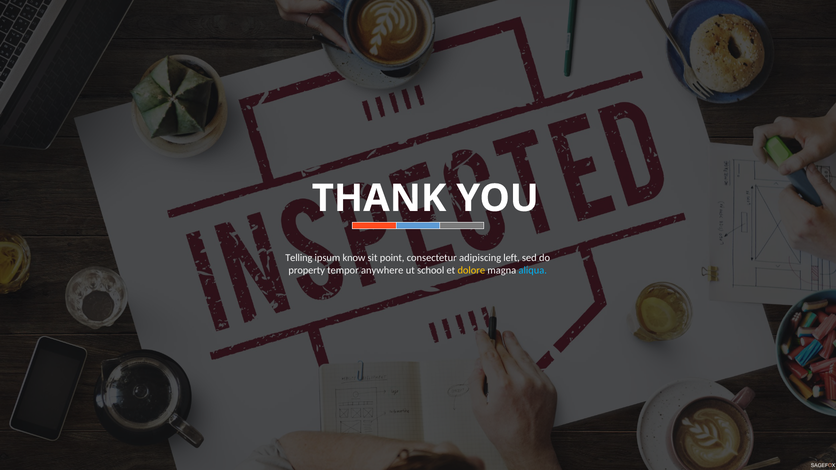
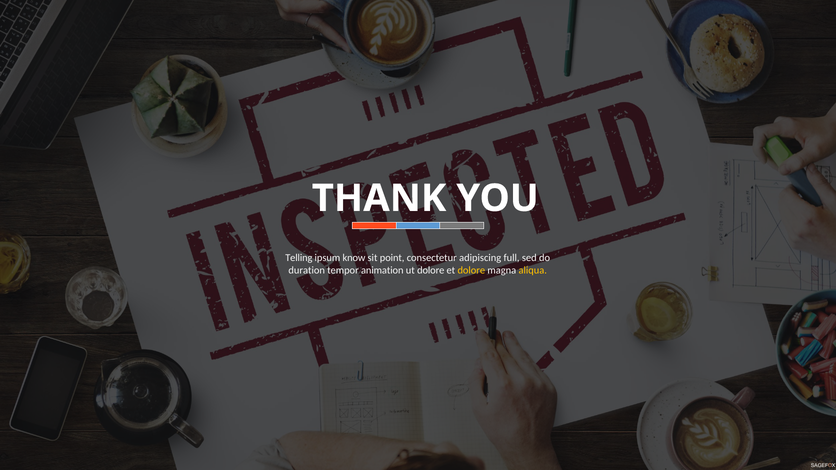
left: left -> full
property: property -> duration
anywhere: anywhere -> animation
ut school: school -> dolore
aliqua colour: light blue -> yellow
